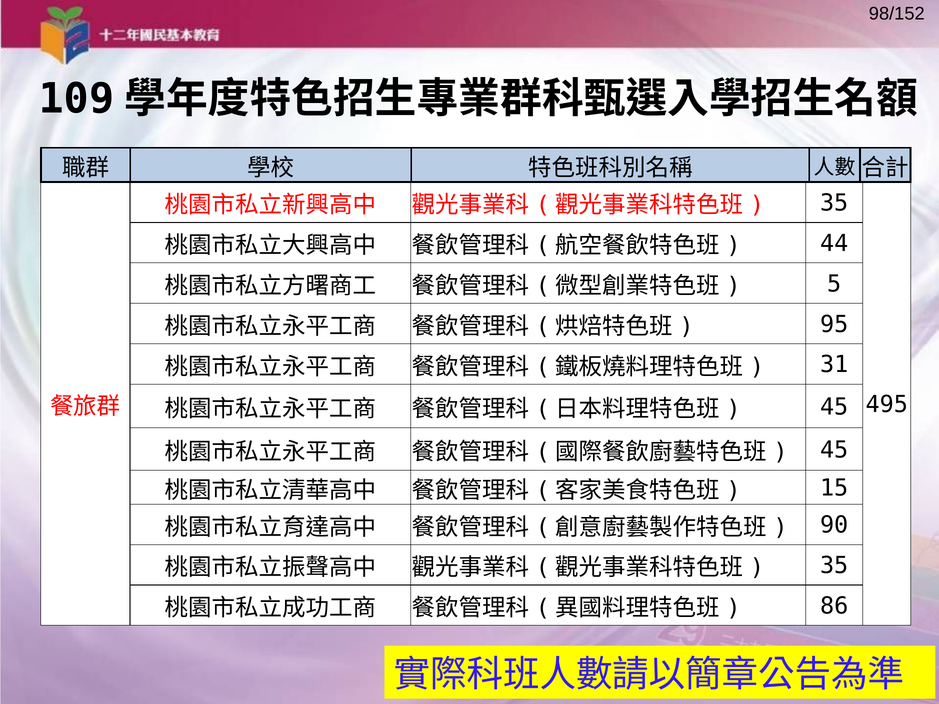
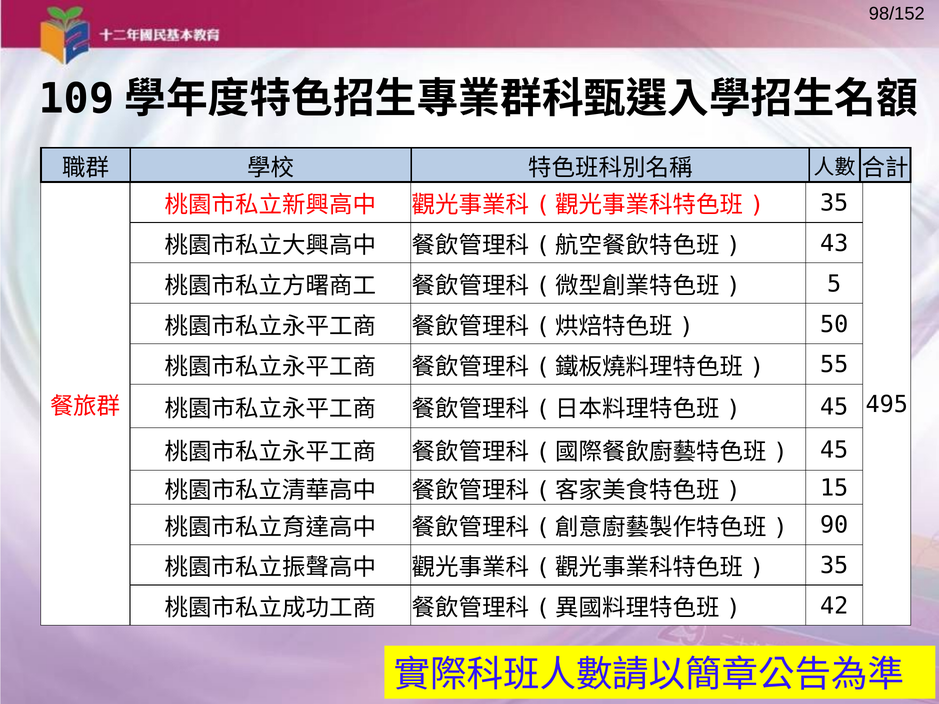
44: 44 -> 43
95: 95 -> 50
31: 31 -> 55
86: 86 -> 42
